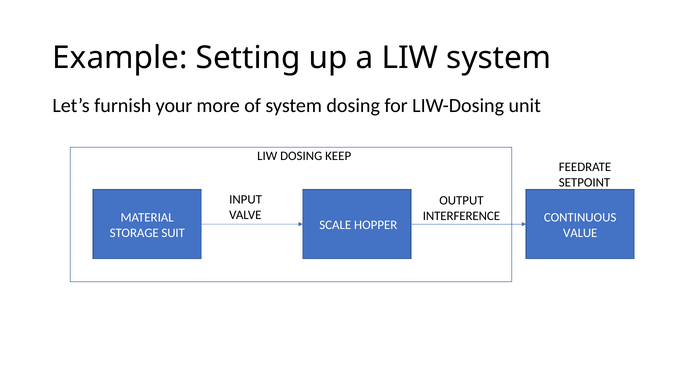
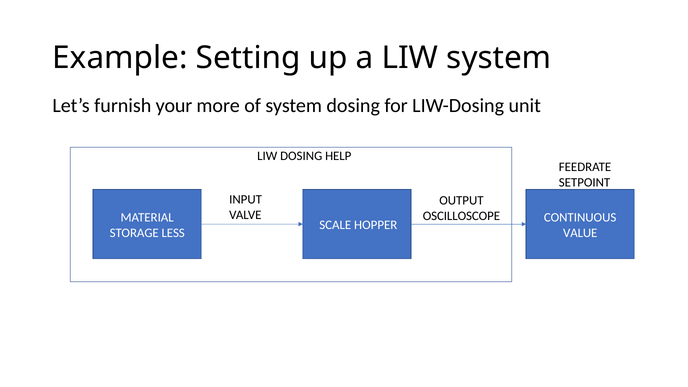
KEEP: KEEP -> HELP
INTERFERENCE: INTERFERENCE -> OSCILLOSCOPE
SUIT: SUIT -> LESS
